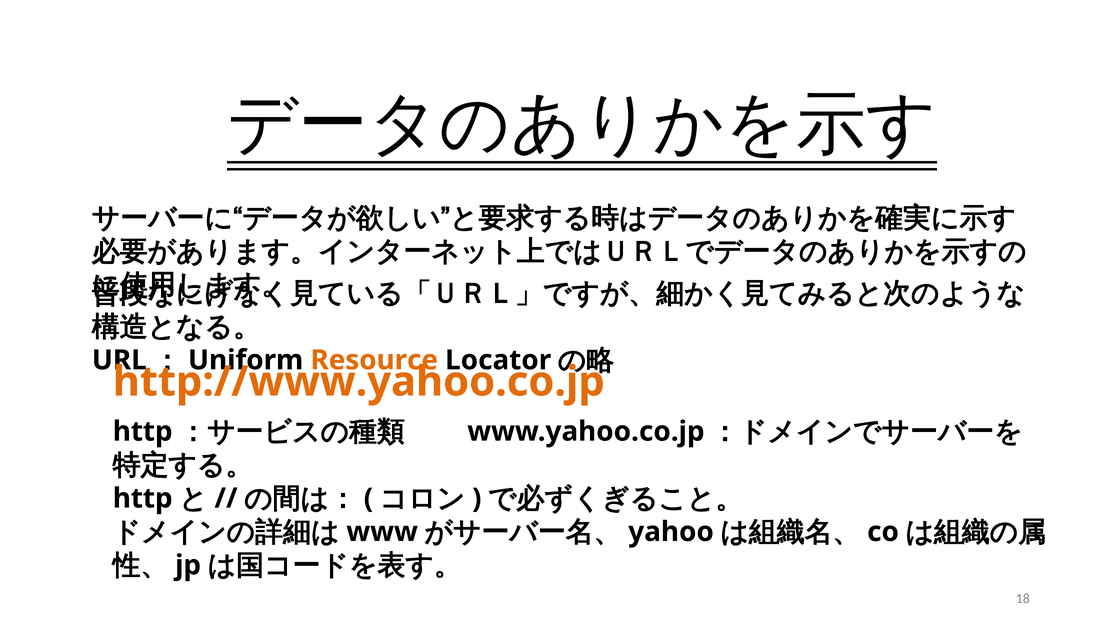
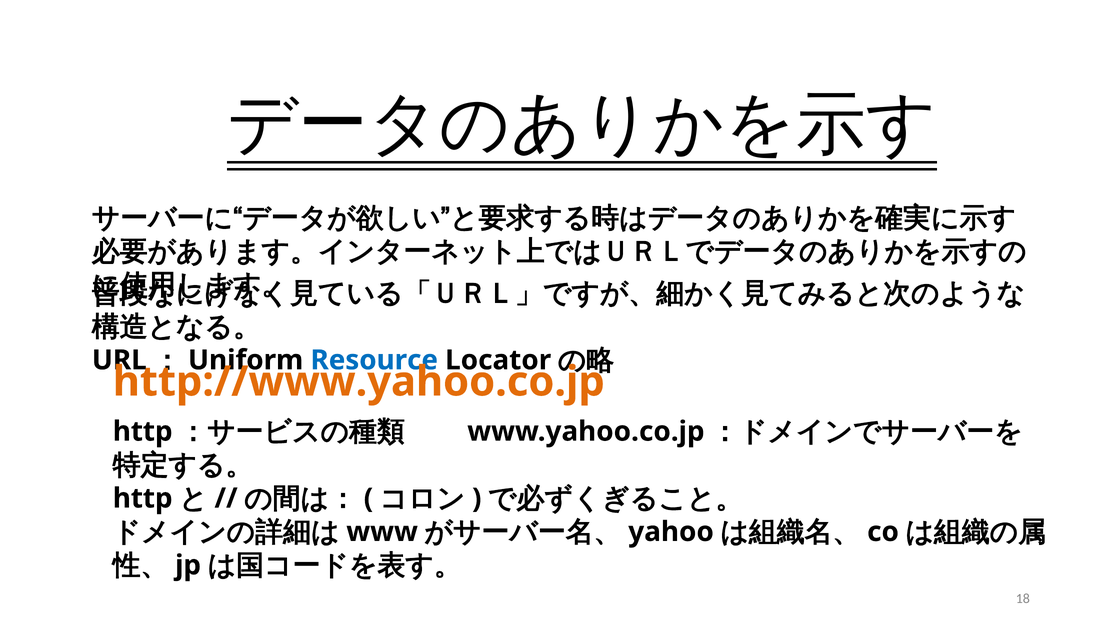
Resource colour: orange -> blue
